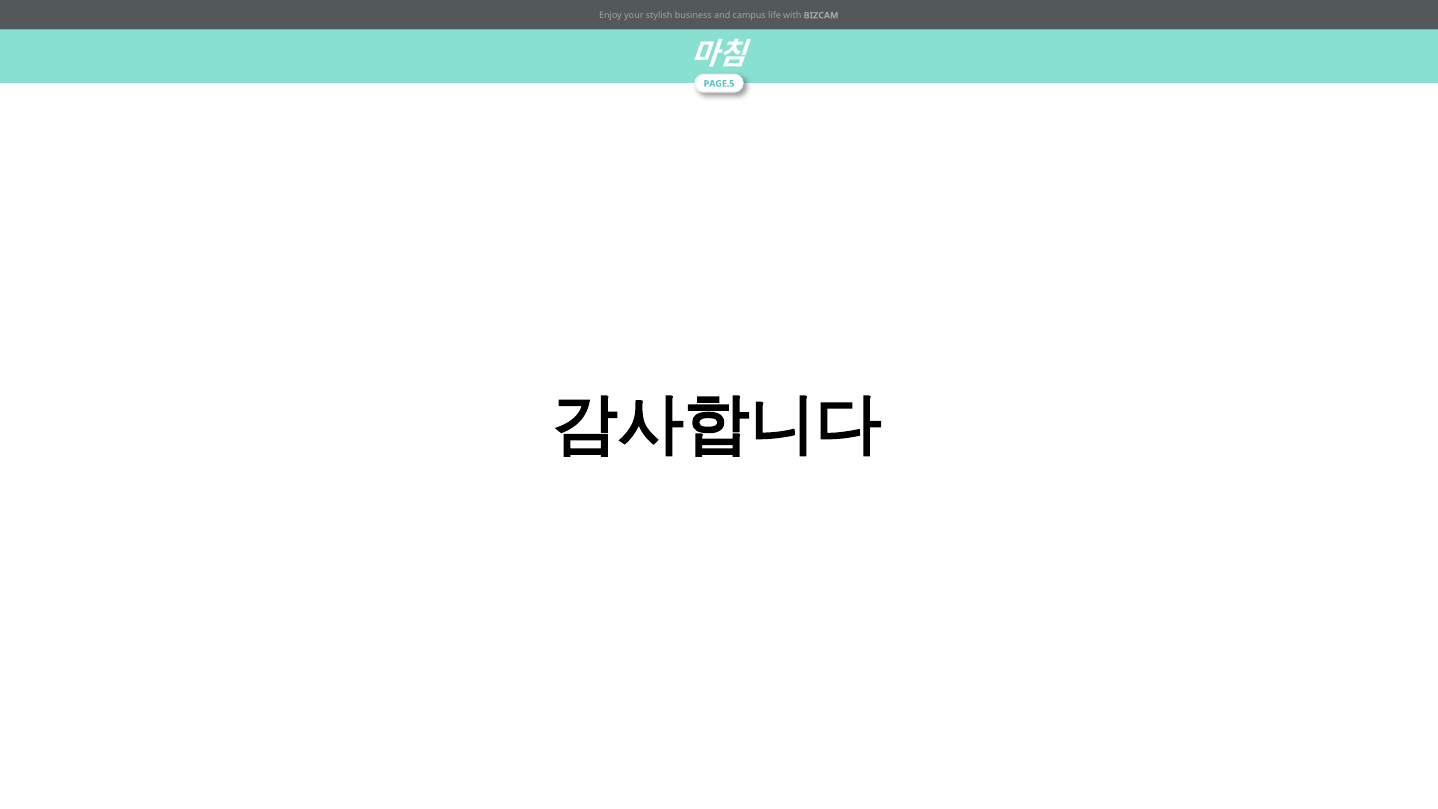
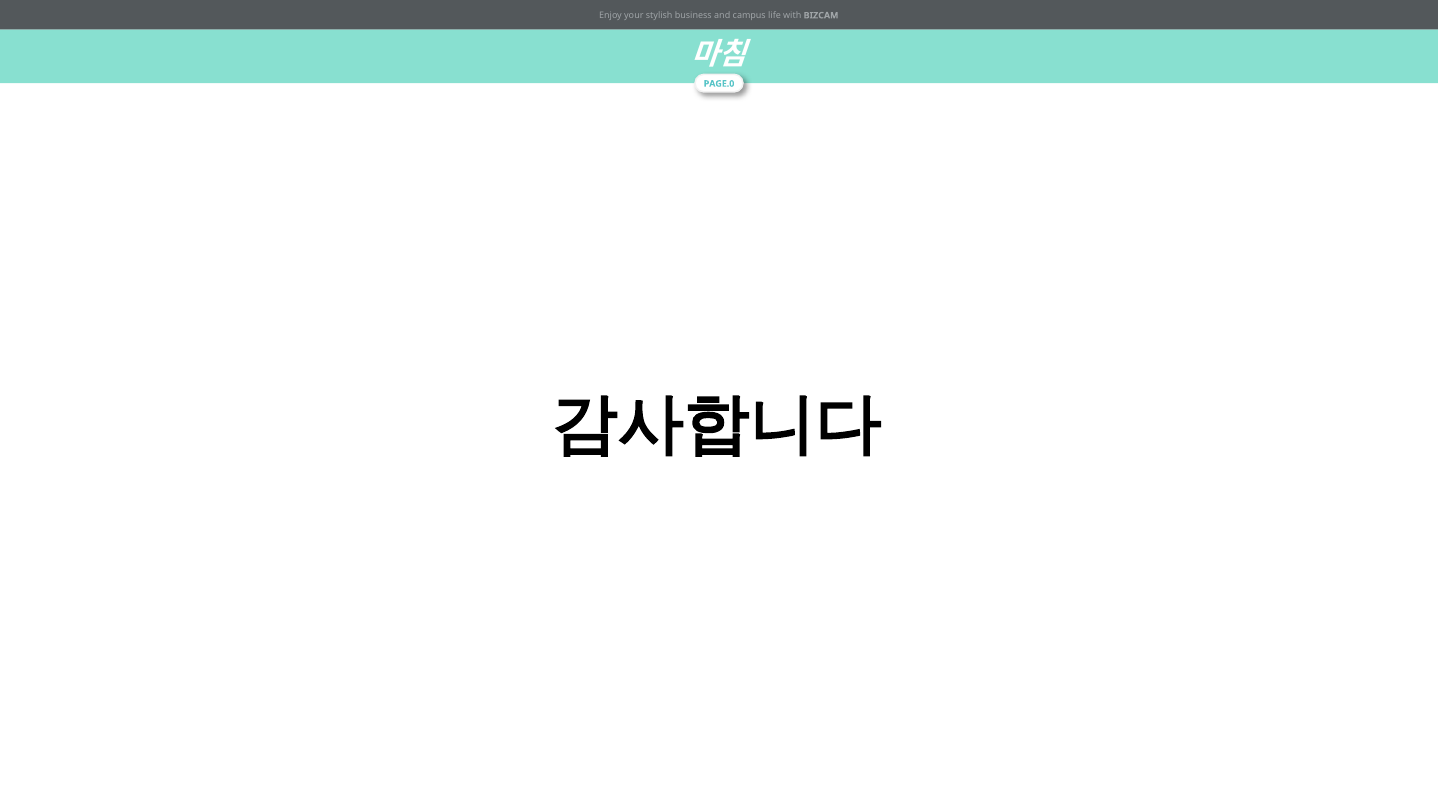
PAGE.5: PAGE.5 -> PAGE.0
